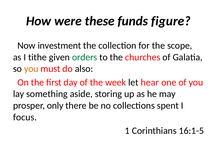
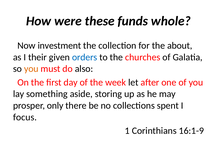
figure: figure -> whole
scope: scope -> about
tithe: tithe -> their
orders colour: green -> blue
hear: hear -> after
16:1-5: 16:1-5 -> 16:1-9
